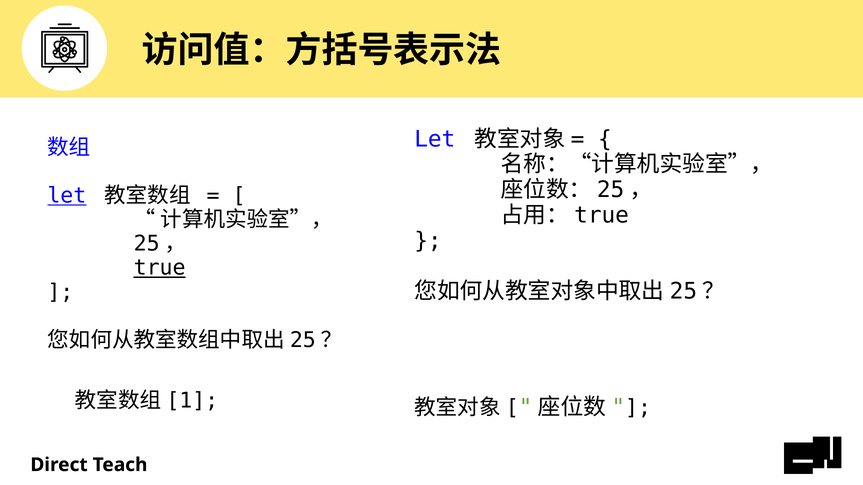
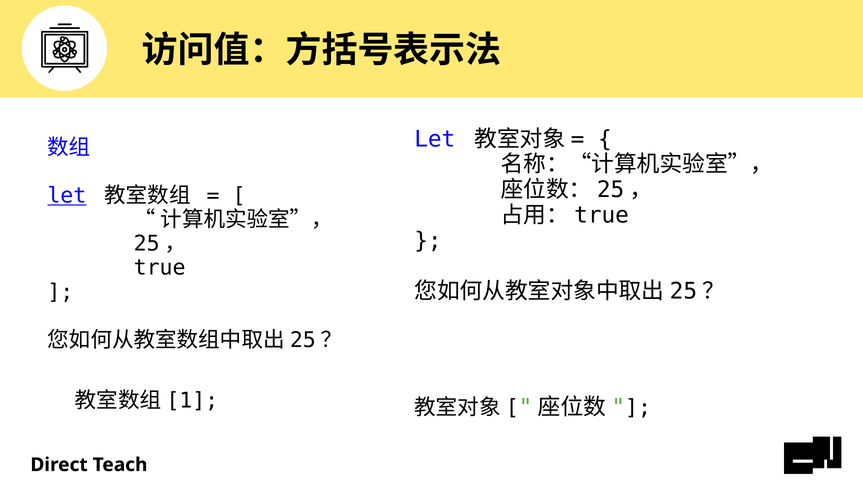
true underline: present -> none
